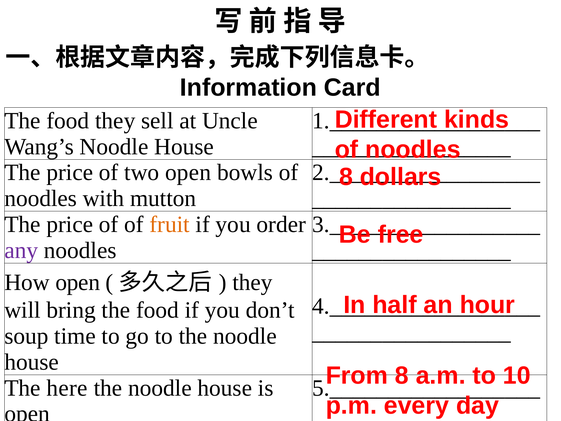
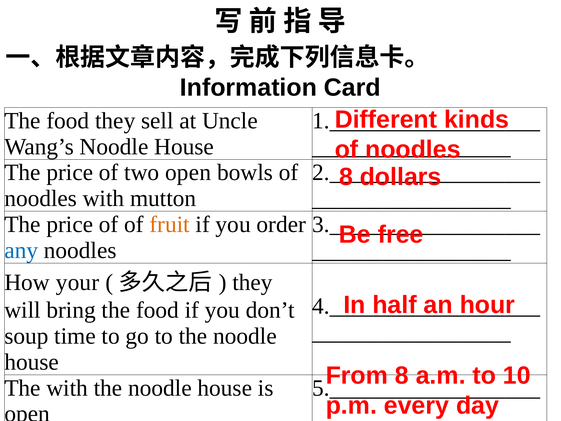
any colour: purple -> blue
How open: open -> your
The here: here -> with
